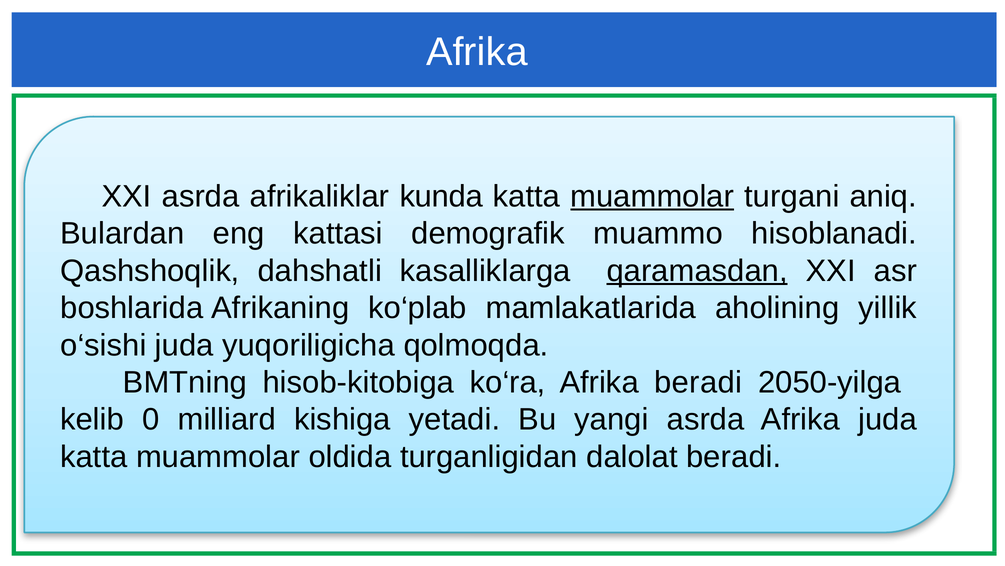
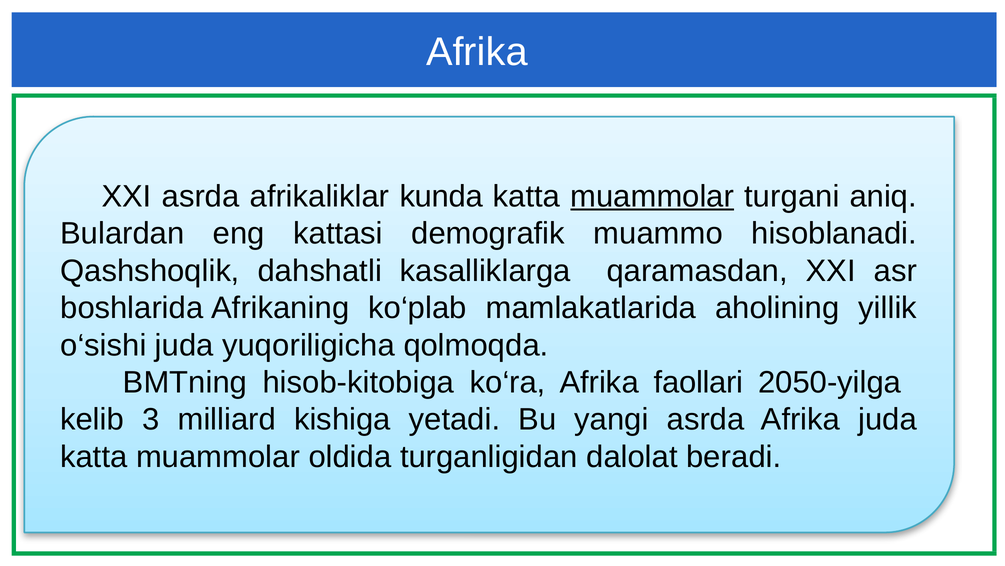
qaramasdan underline: present -> none
Afrika beradi: beradi -> faollari
0: 0 -> 3
